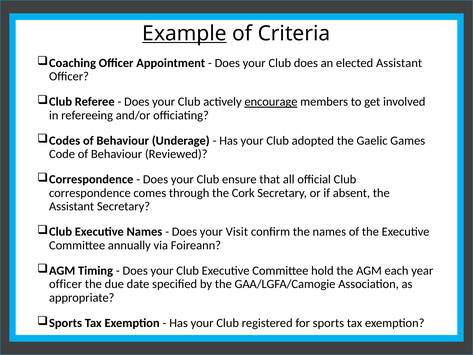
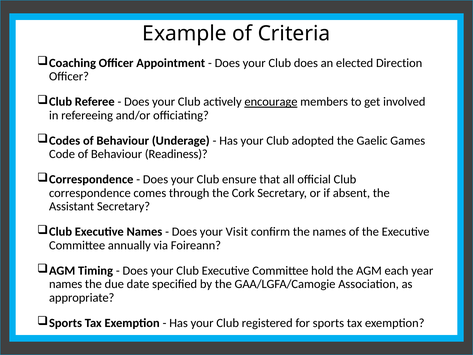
Example underline: present -> none
elected Assistant: Assistant -> Direction
Reviewed: Reviewed -> Readiness
officer at (66, 284): officer -> names
